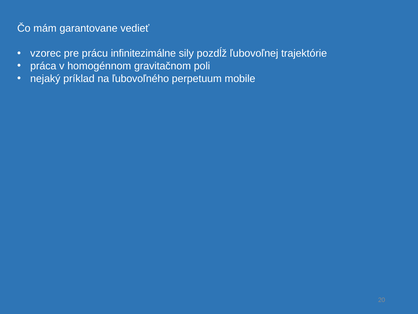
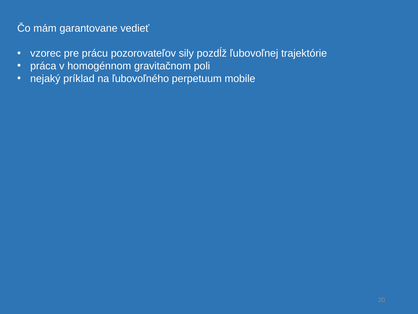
infinitezimálne: infinitezimálne -> pozorovateľov
